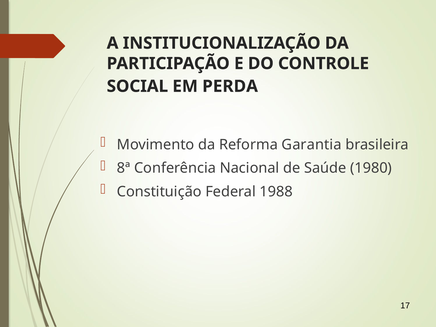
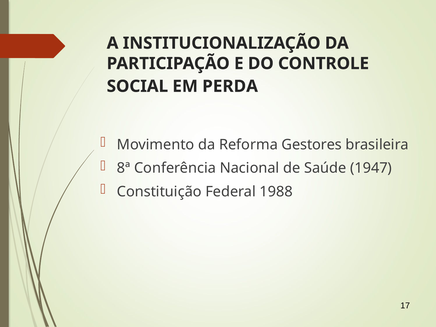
Garantia: Garantia -> Gestores
1980: 1980 -> 1947
